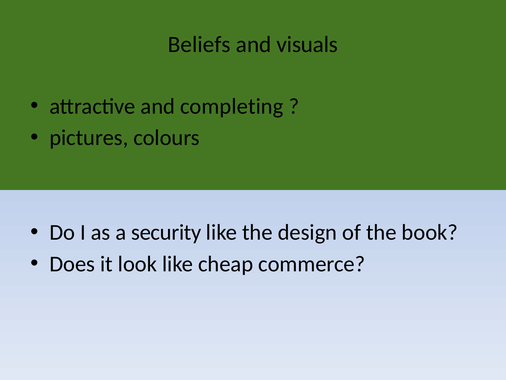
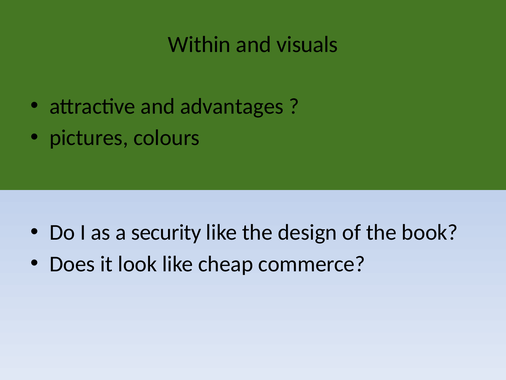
Beliefs: Beliefs -> Within
completing: completing -> advantages
